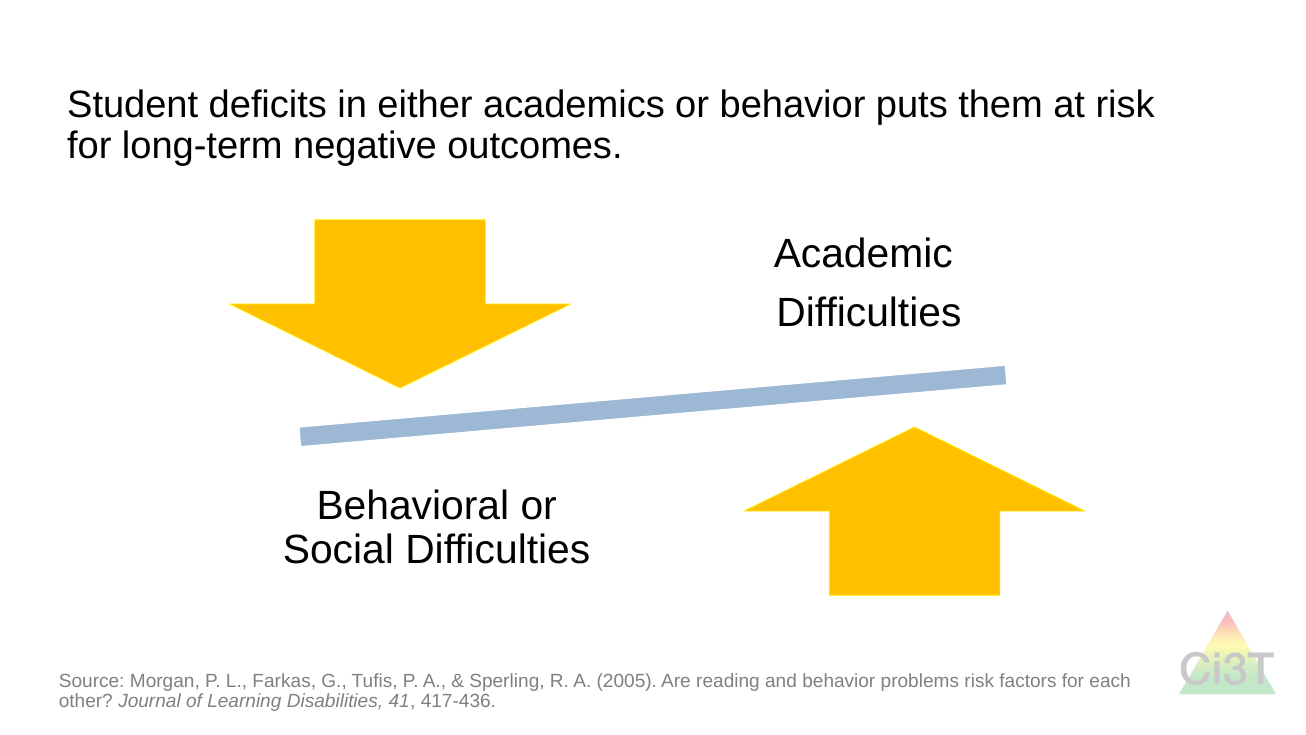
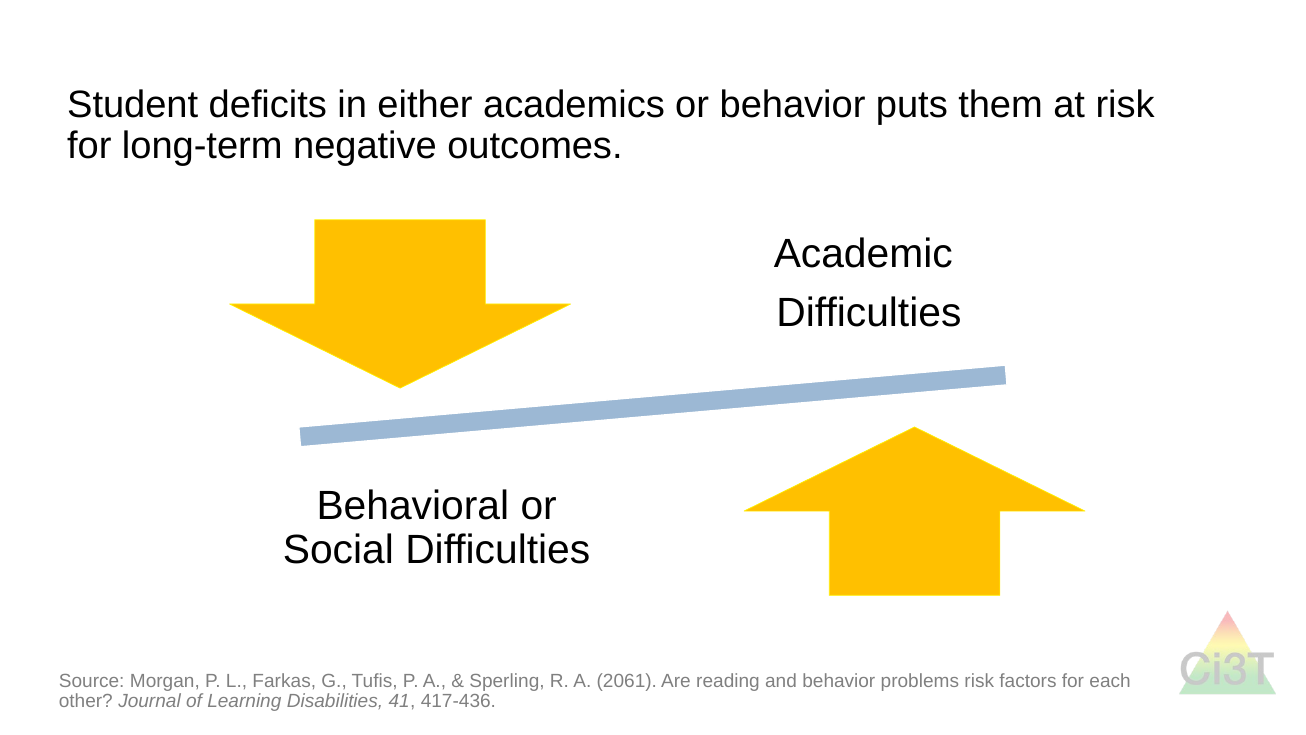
2005: 2005 -> 2061
